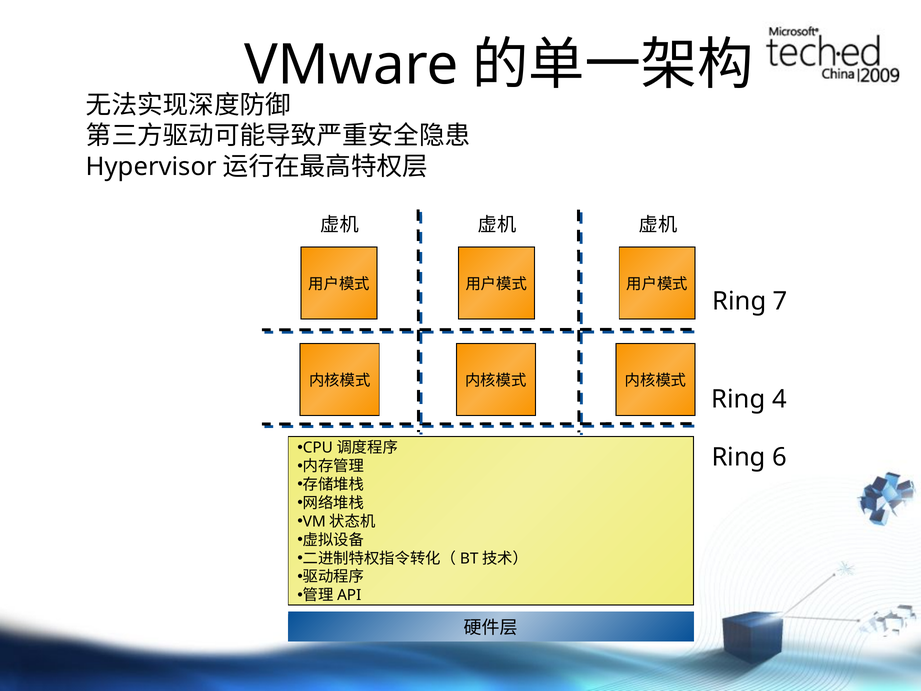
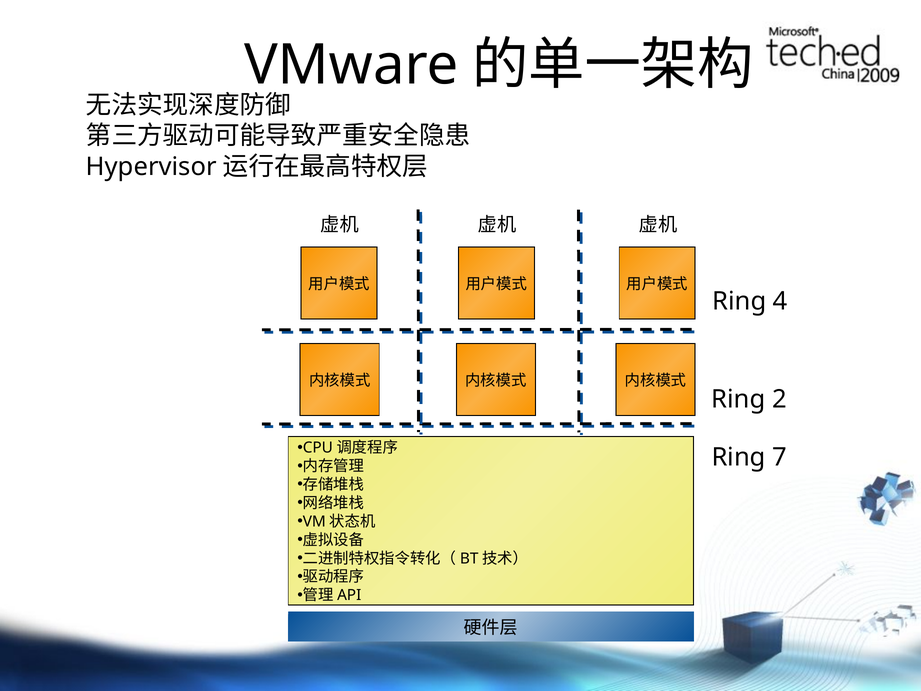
7: 7 -> 4
4: 4 -> 2
6: 6 -> 7
